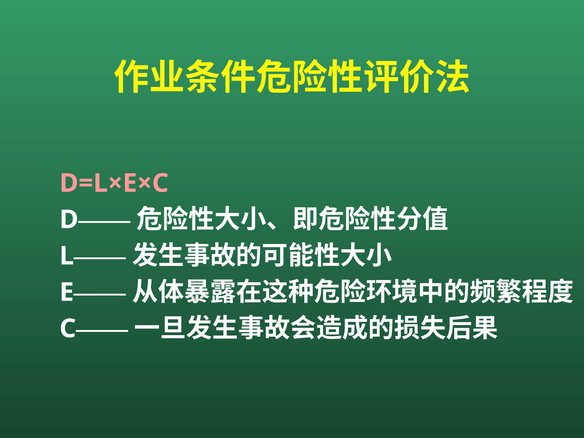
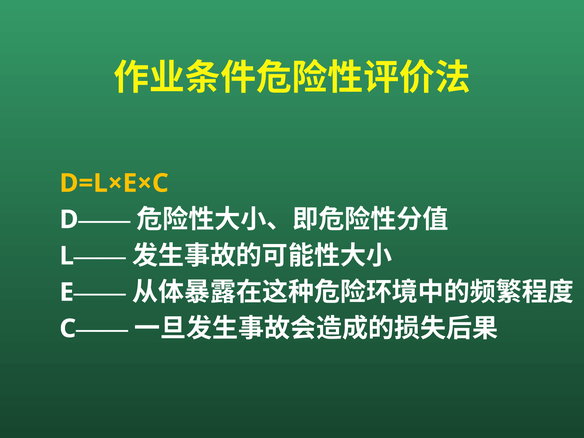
D=L×E×C colour: pink -> yellow
